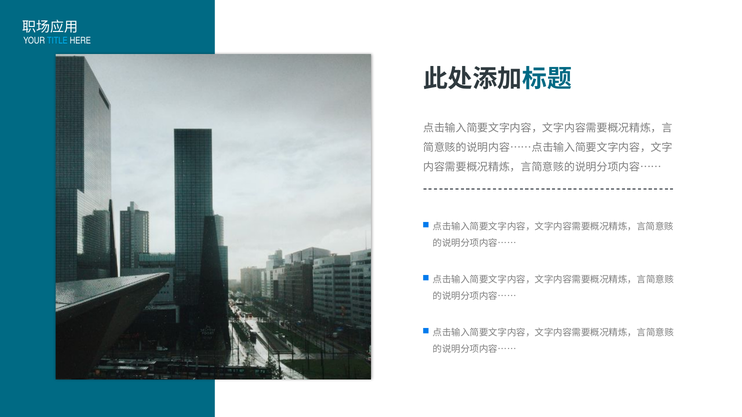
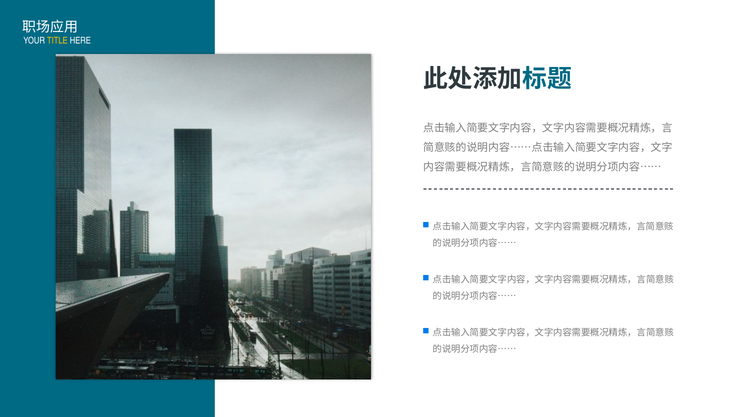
TITLE colour: light blue -> yellow
